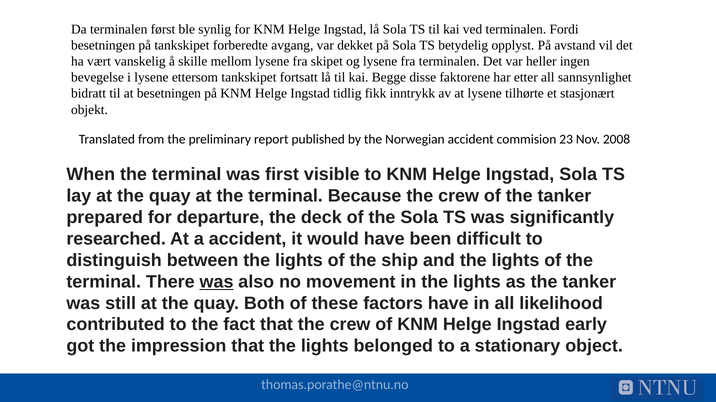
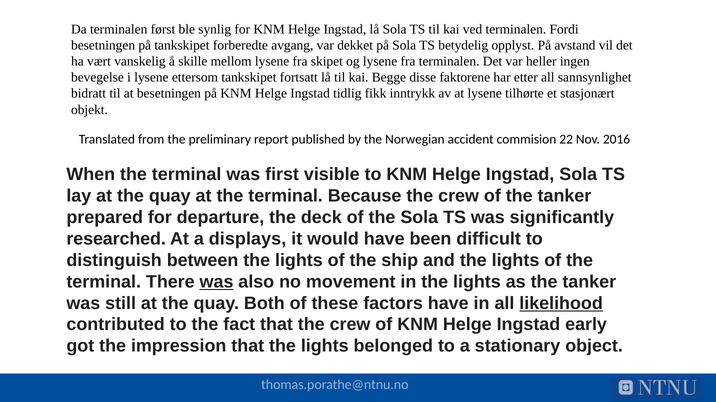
23: 23 -> 22
2008: 2008 -> 2016
a accident: accident -> displays
likelihood underline: none -> present
